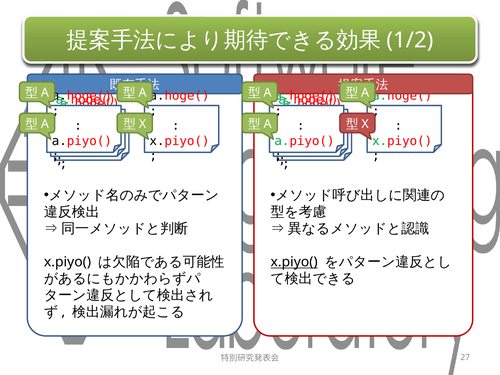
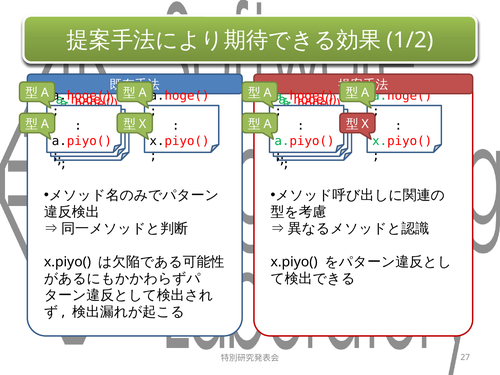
x.piyo( at (294, 262) underline: present -> none
